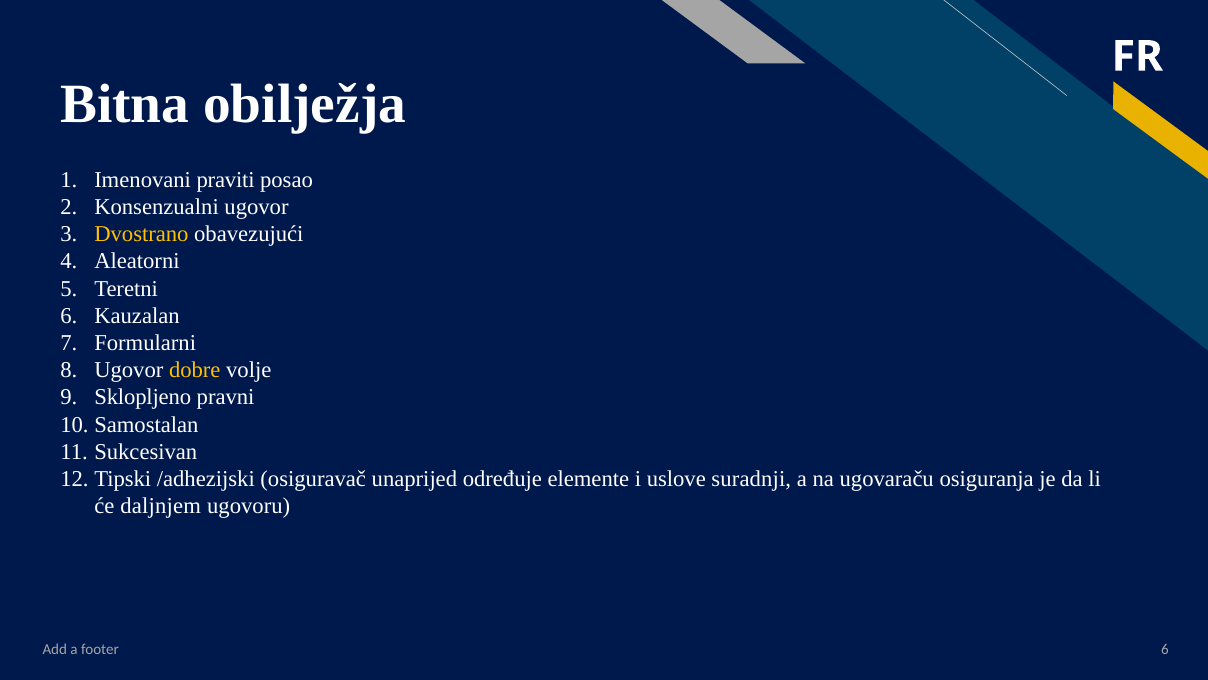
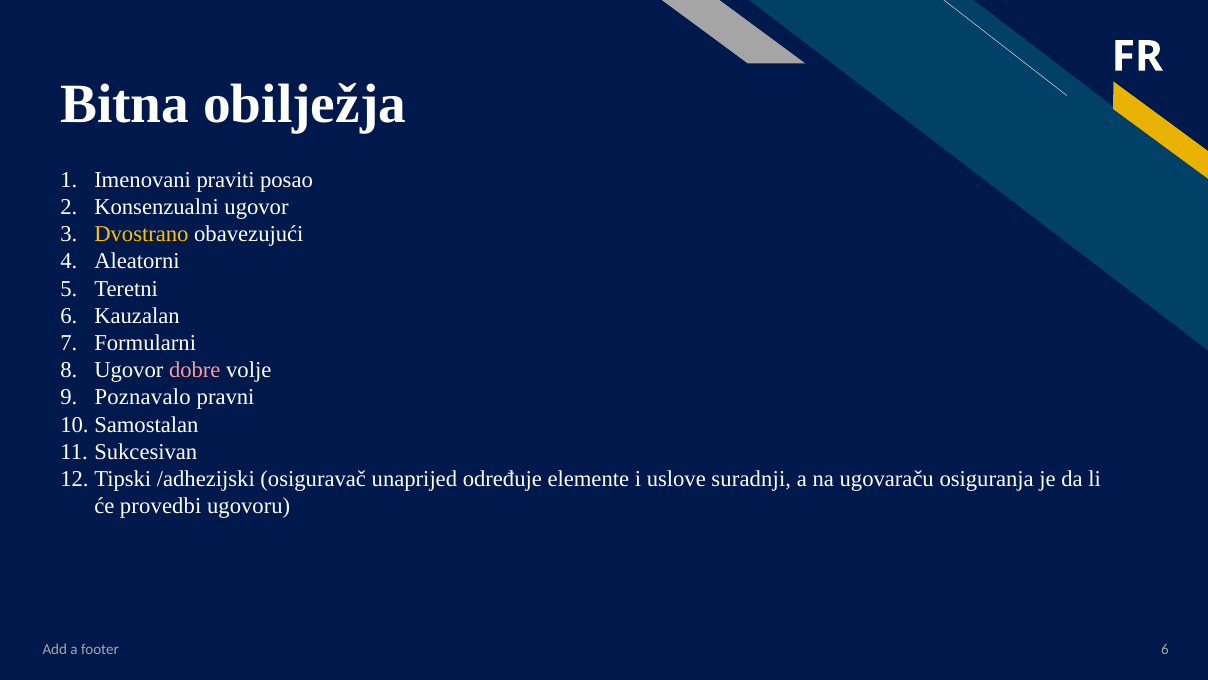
dobre colour: yellow -> pink
Sklopljeno: Sklopljeno -> Poznavalo
daljnjem: daljnjem -> provedbi
